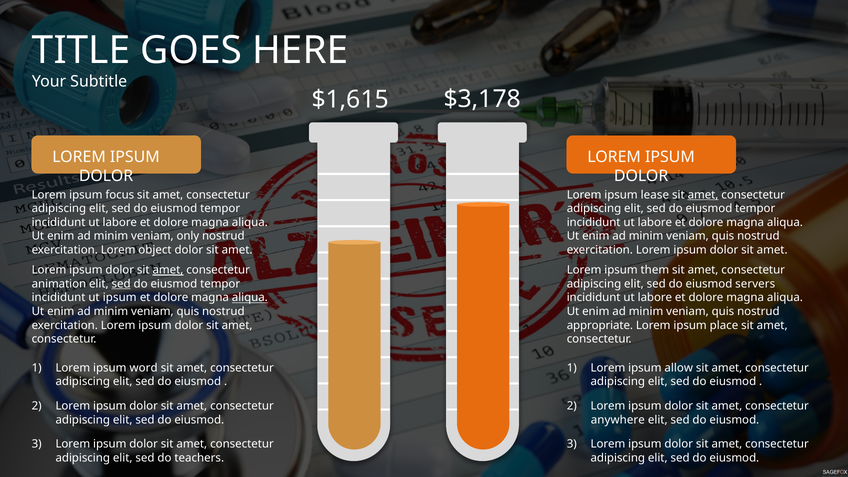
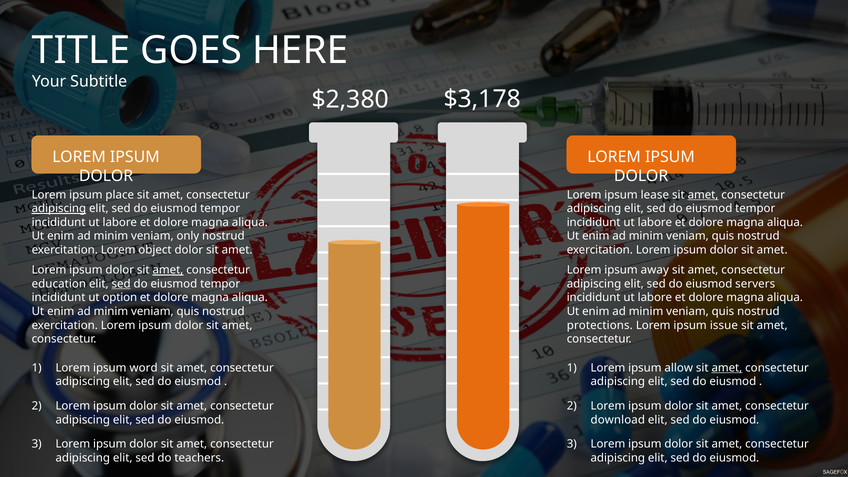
$1,615: $1,615 -> $2,380
focus: focus -> place
adipiscing at (59, 209) underline: none -> present
them: them -> away
animation: animation -> education
ut ipsum: ipsum -> option
aliqua at (250, 298) underline: present -> none
appropriate: appropriate -> protections
place: place -> issue
amet at (727, 368) underline: none -> present
anywhere: anywhere -> download
